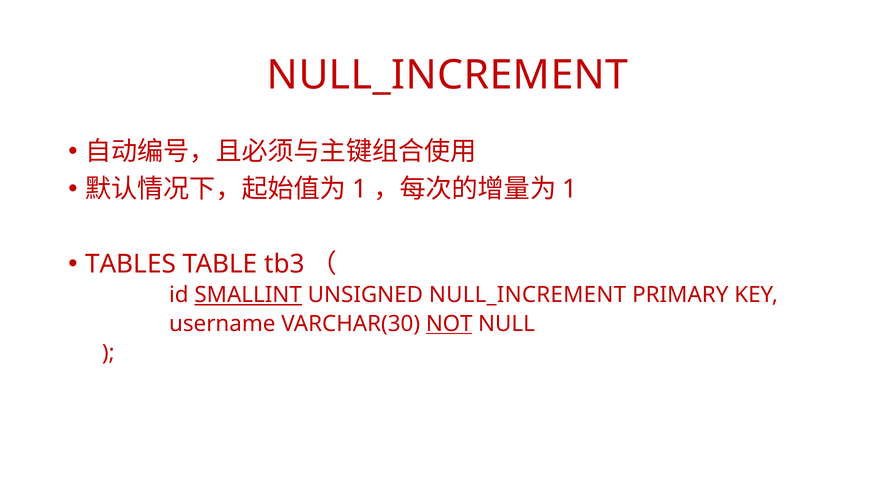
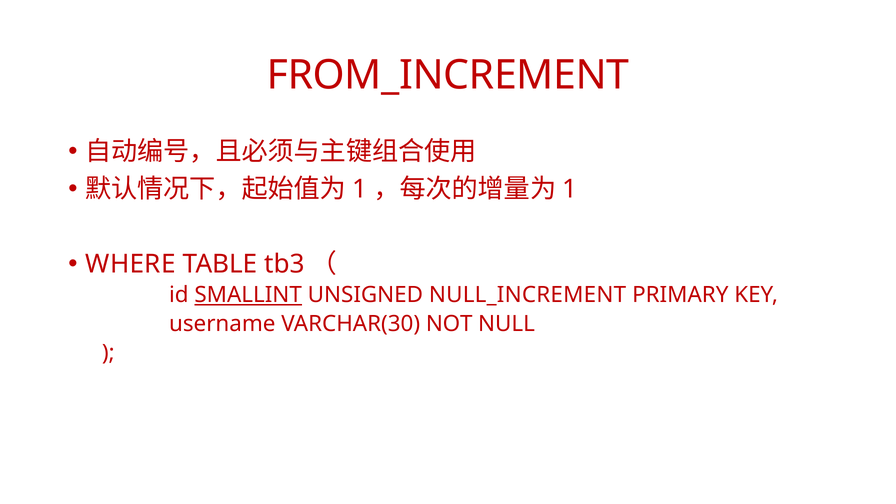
NULL_INCREMENT at (448, 75): NULL_INCREMENT -> FROM_INCREMENT
TABLES: TABLES -> WHERE
NOT underline: present -> none
